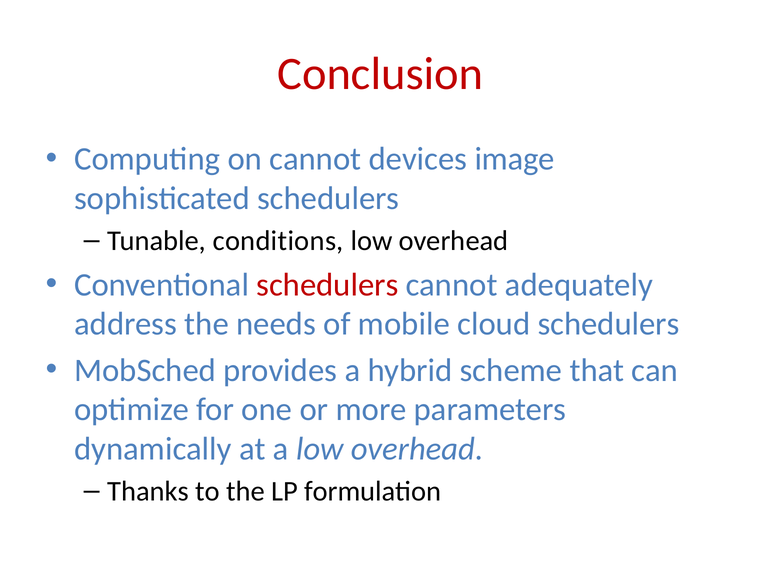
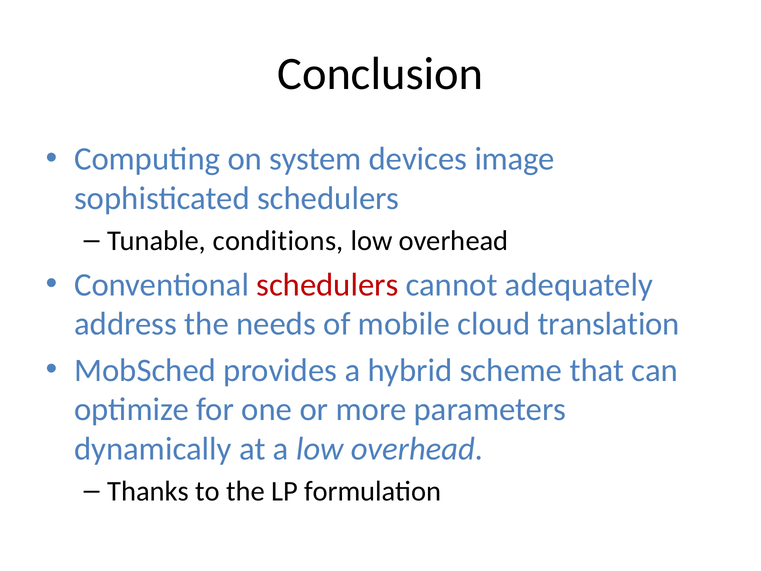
Conclusion colour: red -> black
on cannot: cannot -> system
cloud schedulers: schedulers -> translation
